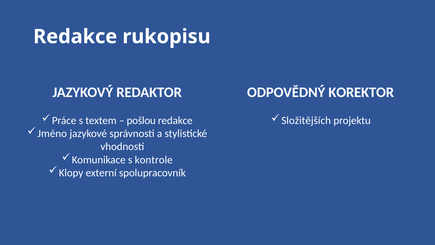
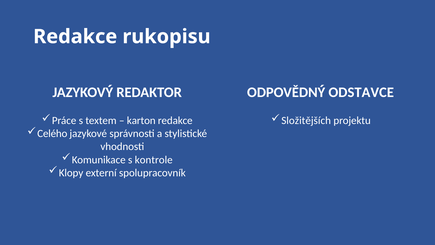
KOREKTOR: KOREKTOR -> ODSTAVCE
pošlou: pošlou -> karton
Jméno: Jméno -> Celého
